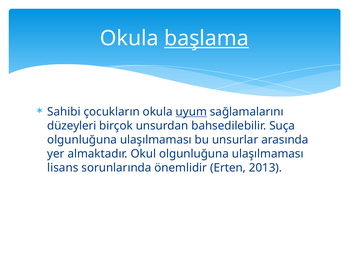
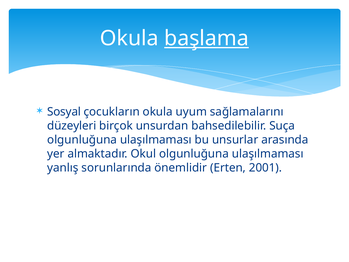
Sahibi: Sahibi -> Sosyal
uyum underline: present -> none
lisans: lisans -> yanlış
2013: 2013 -> 2001
